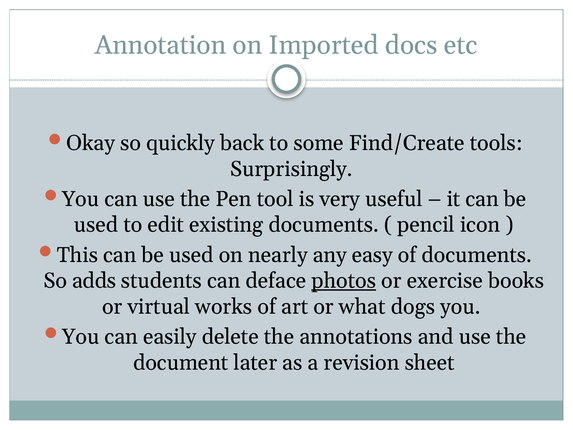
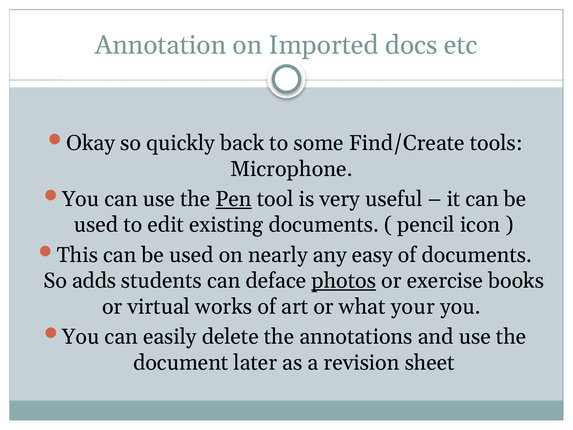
Surprisingly: Surprisingly -> Microphone
Pen underline: none -> present
dogs: dogs -> your
